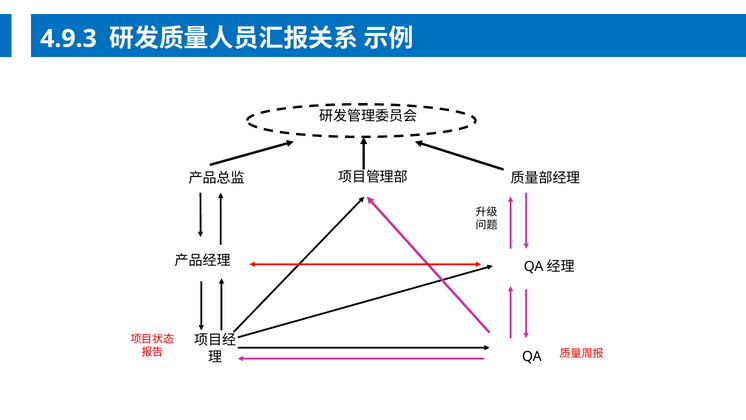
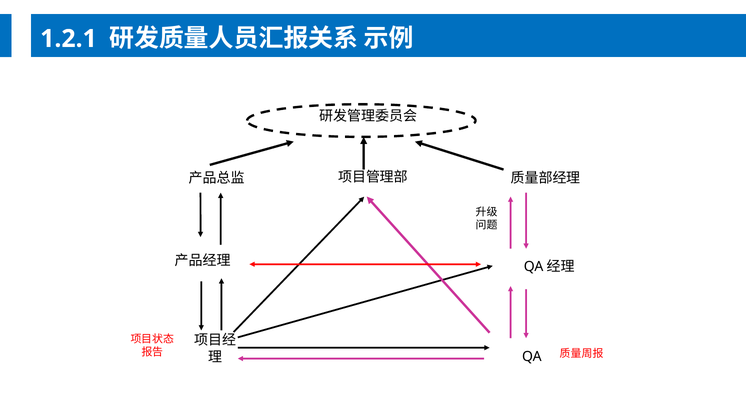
4.9.3: 4.9.3 -> 1.2.1
